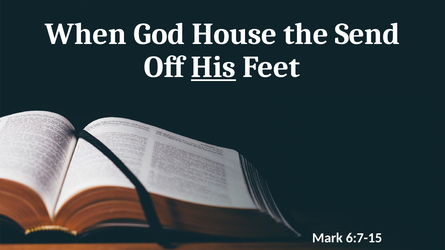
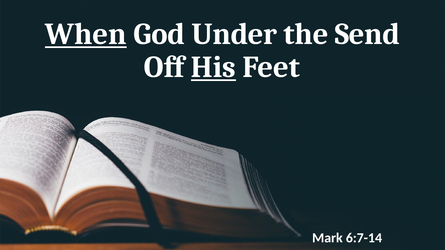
When underline: none -> present
House: House -> Under
6:7-15: 6:7-15 -> 6:7-14
